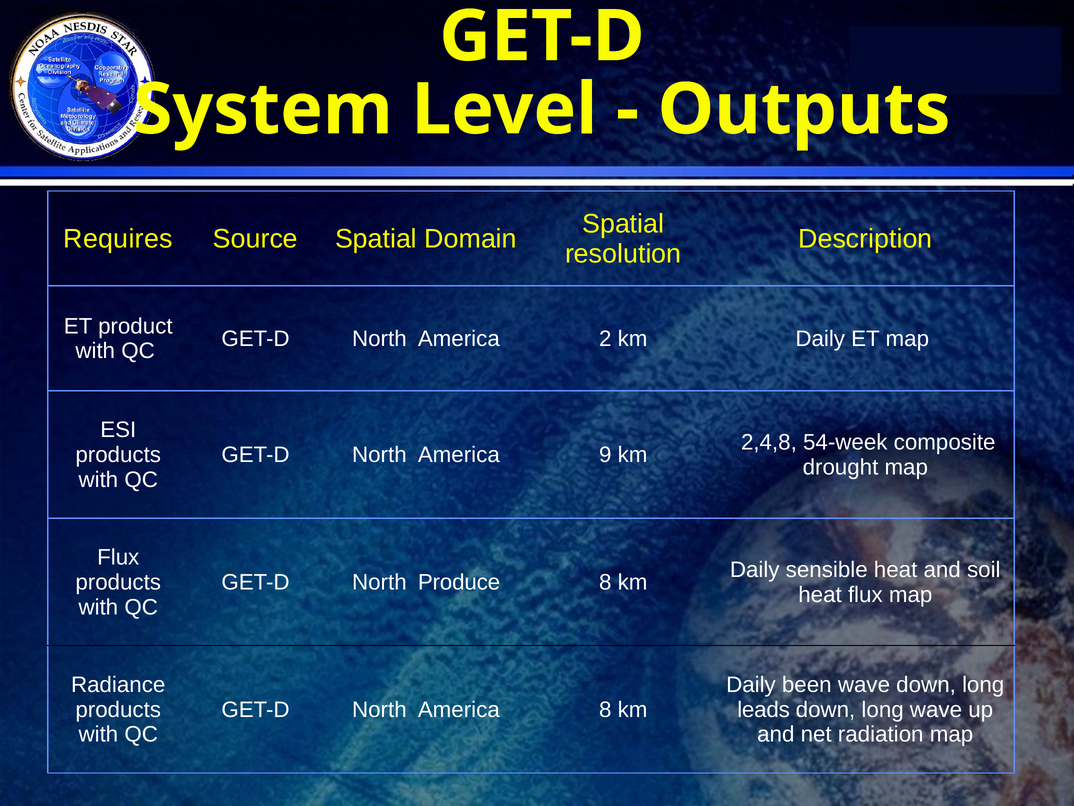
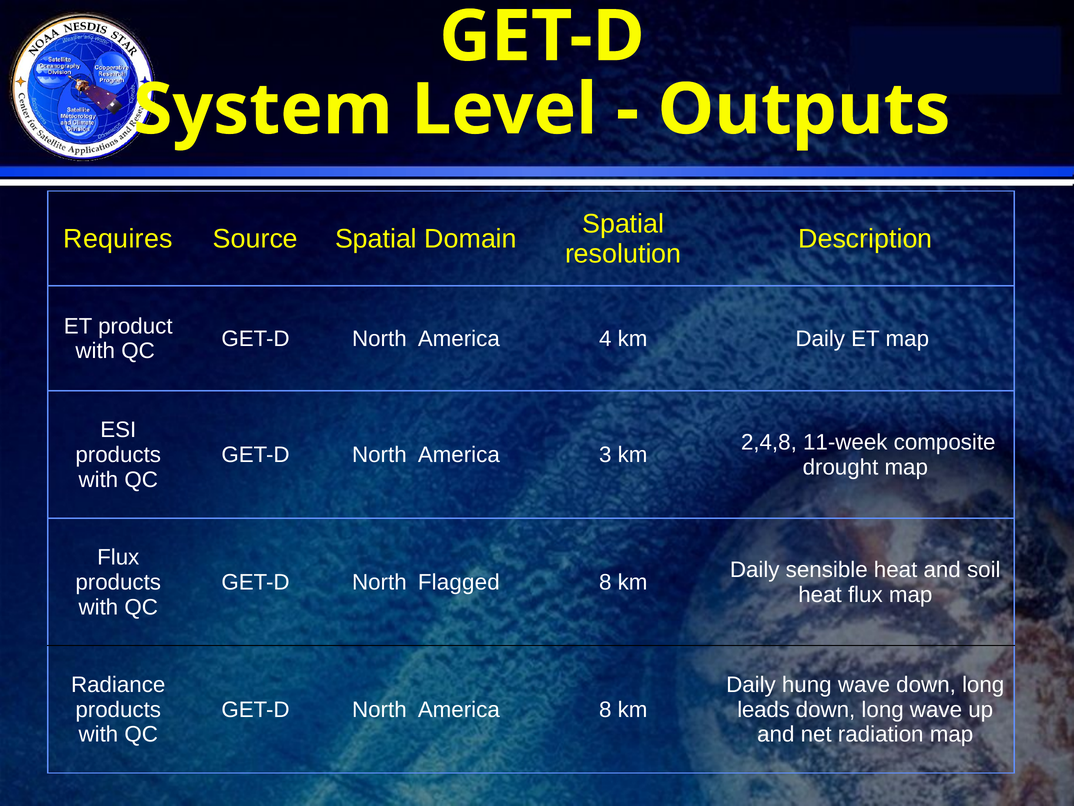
2: 2 -> 4
54-week: 54-week -> 11-week
9: 9 -> 3
Produce: Produce -> Flagged
been: been -> hung
